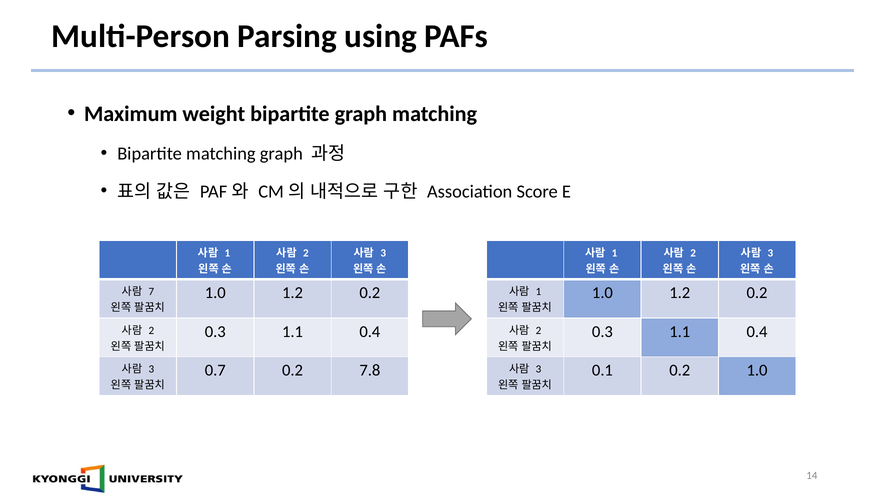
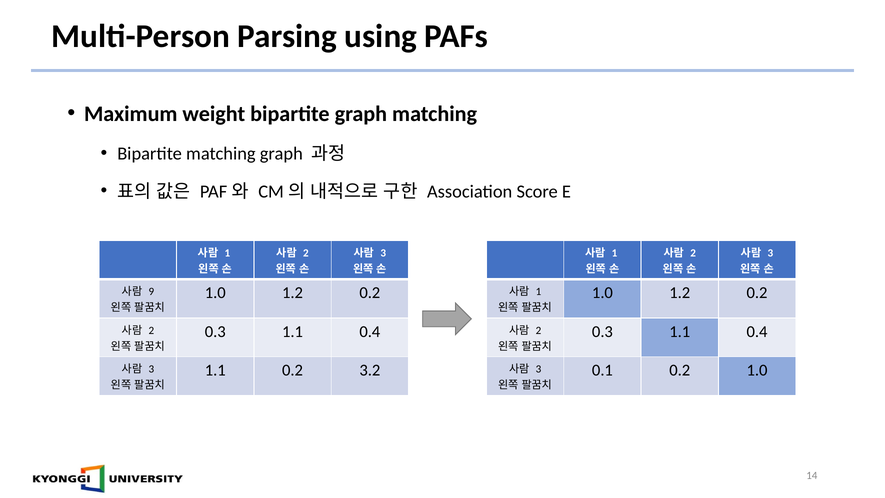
7: 7 -> 9
0.7 at (215, 370): 0.7 -> 1.1
7.8: 7.8 -> 3.2
